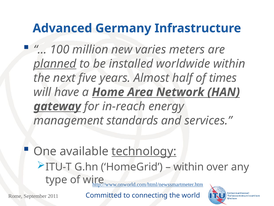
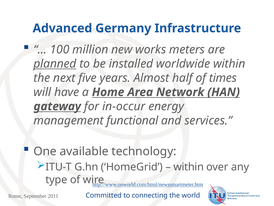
varies: varies -> works
in-reach: in-reach -> in-occur
standards: standards -> functional
technology underline: present -> none
